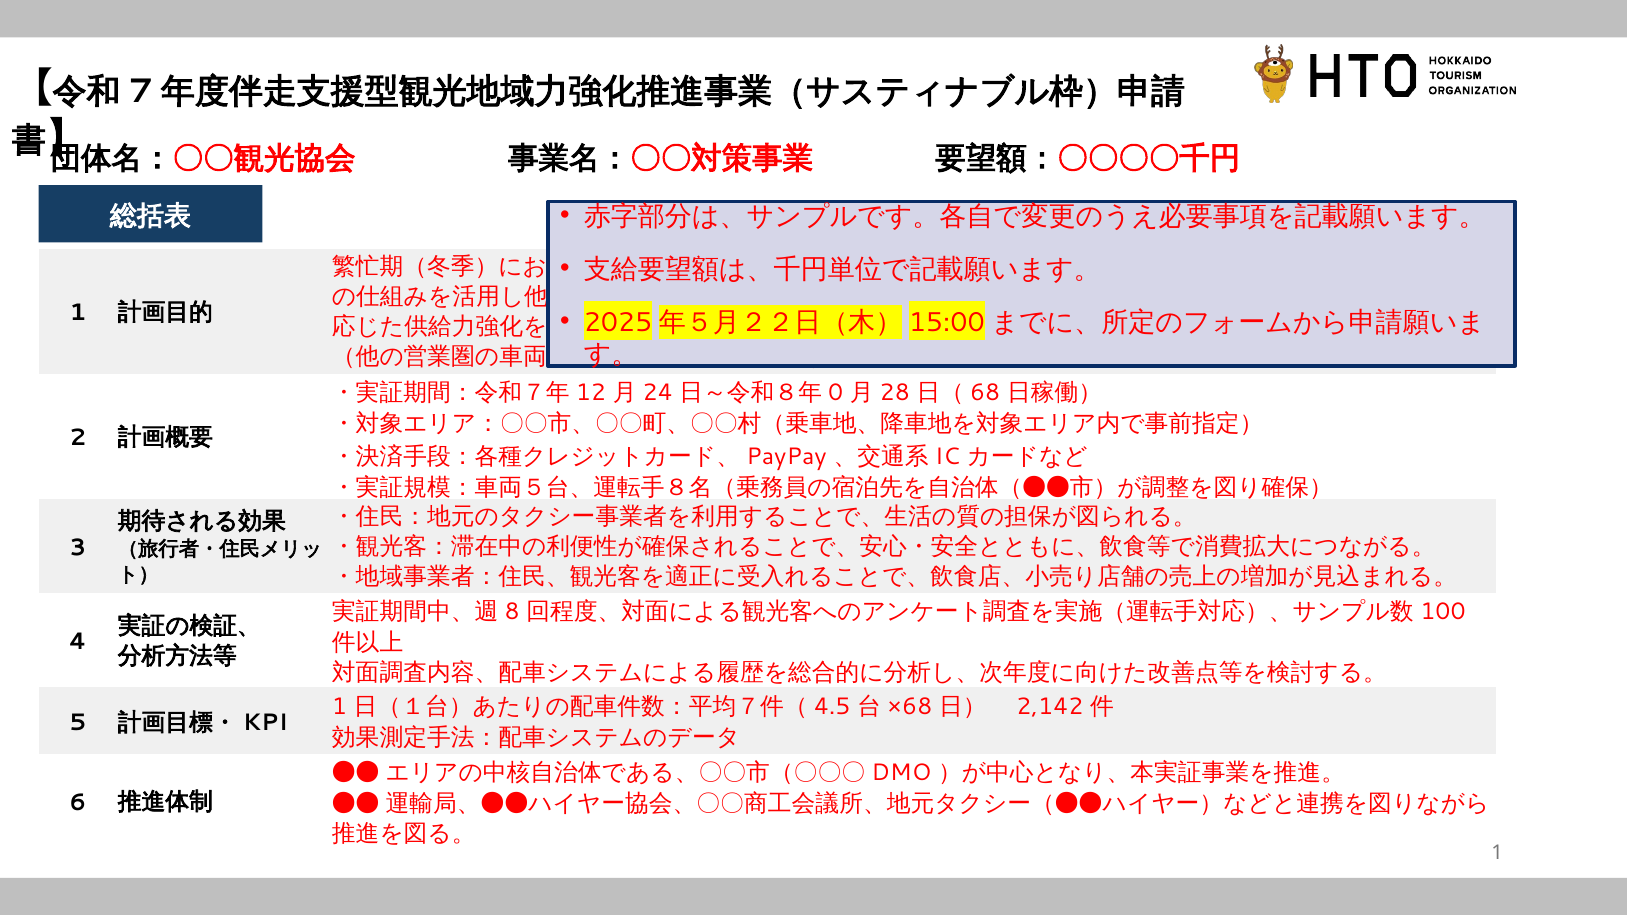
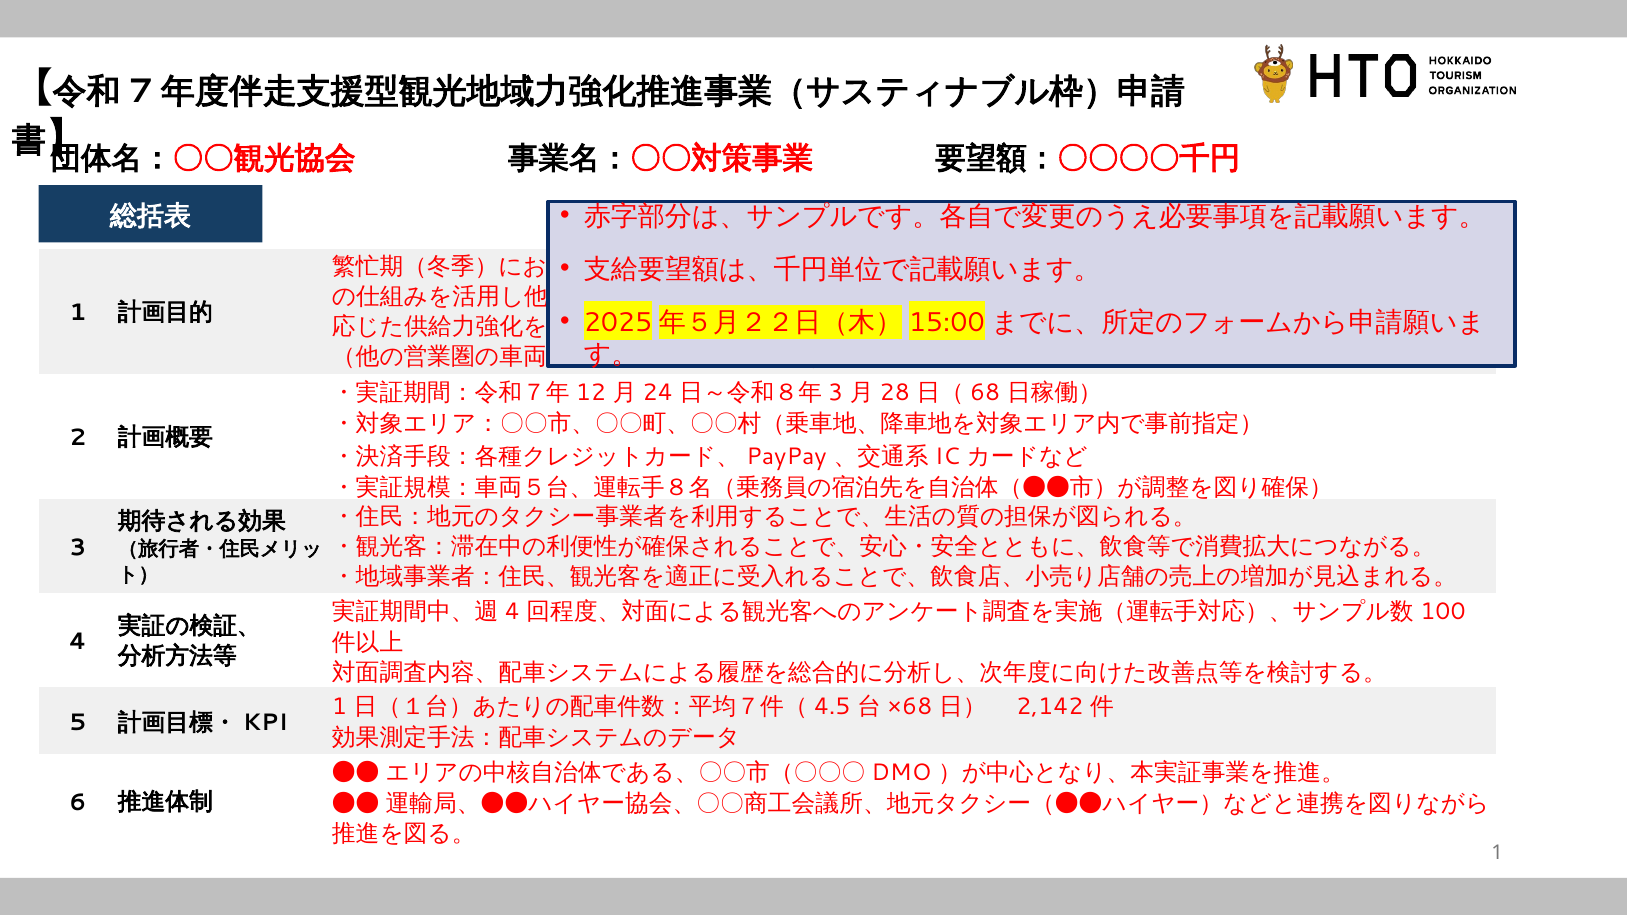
0 at (836, 393): 0 -> 3
8 at (512, 612): 8 -> 4
